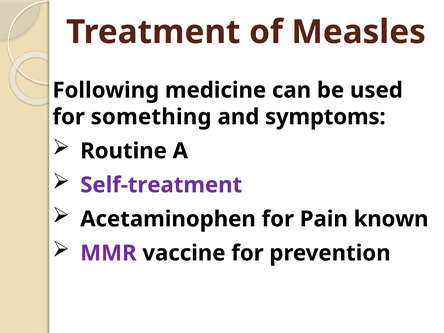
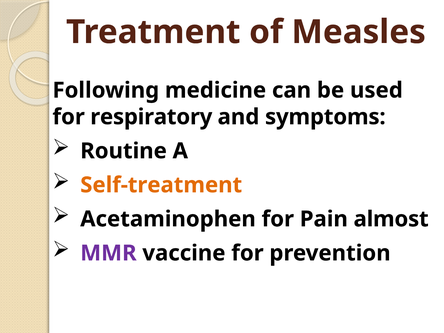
something: something -> respiratory
Self-treatment colour: purple -> orange
known: known -> almost
